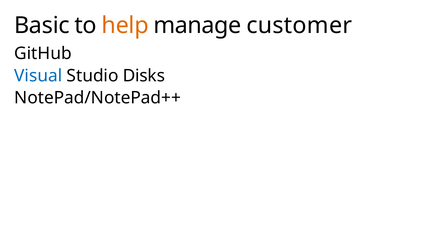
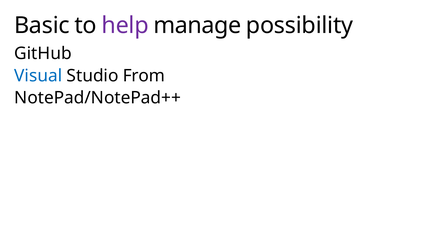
help colour: orange -> purple
customer: customer -> possibility
Disks: Disks -> From
